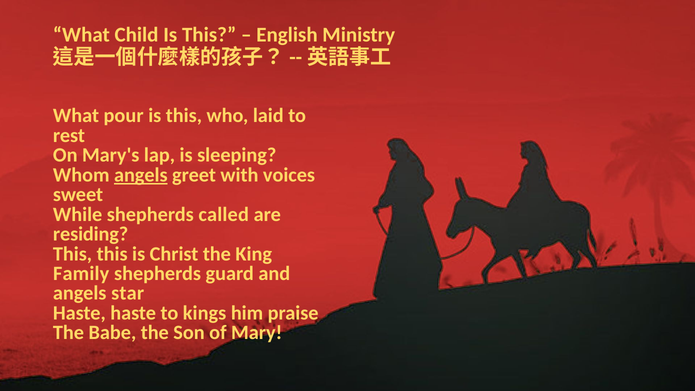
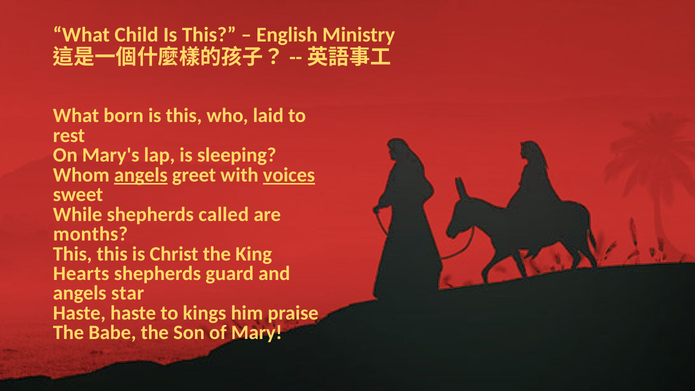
pour: pour -> born
voices underline: none -> present
residing: residing -> months
Family: Family -> Hearts
